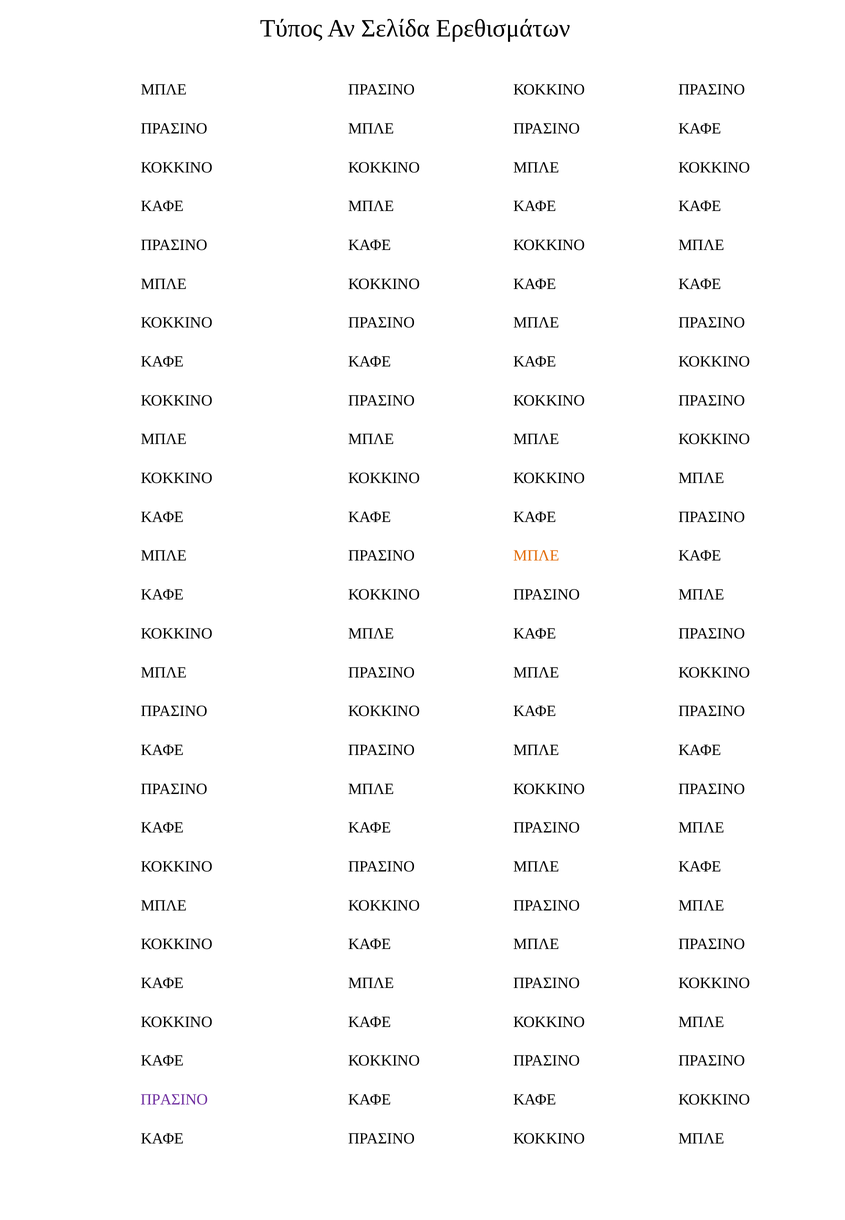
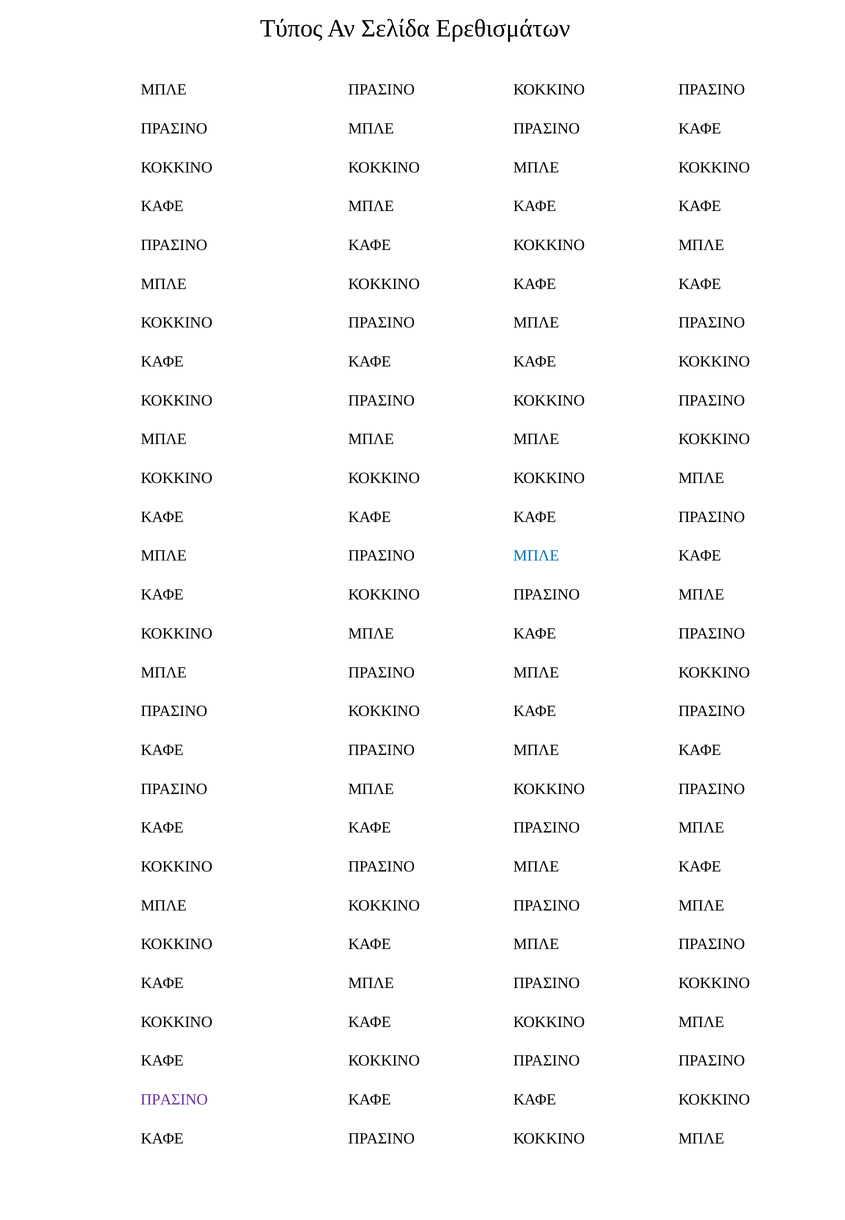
ΜΠΛΕ at (536, 556) colour: orange -> blue
